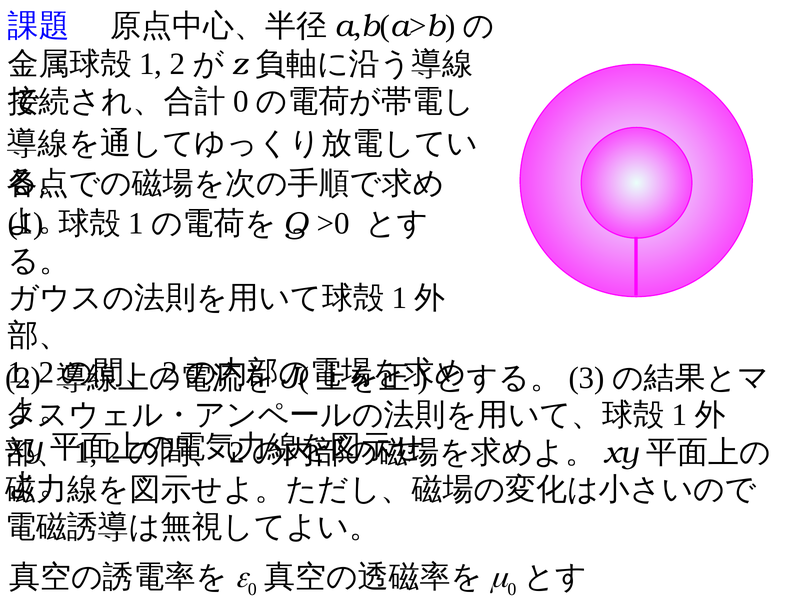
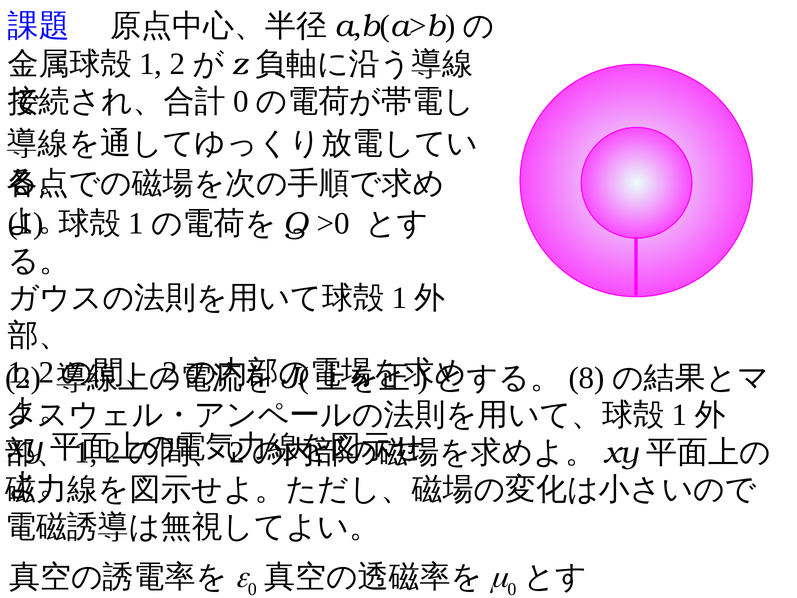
3: 3 -> 8
